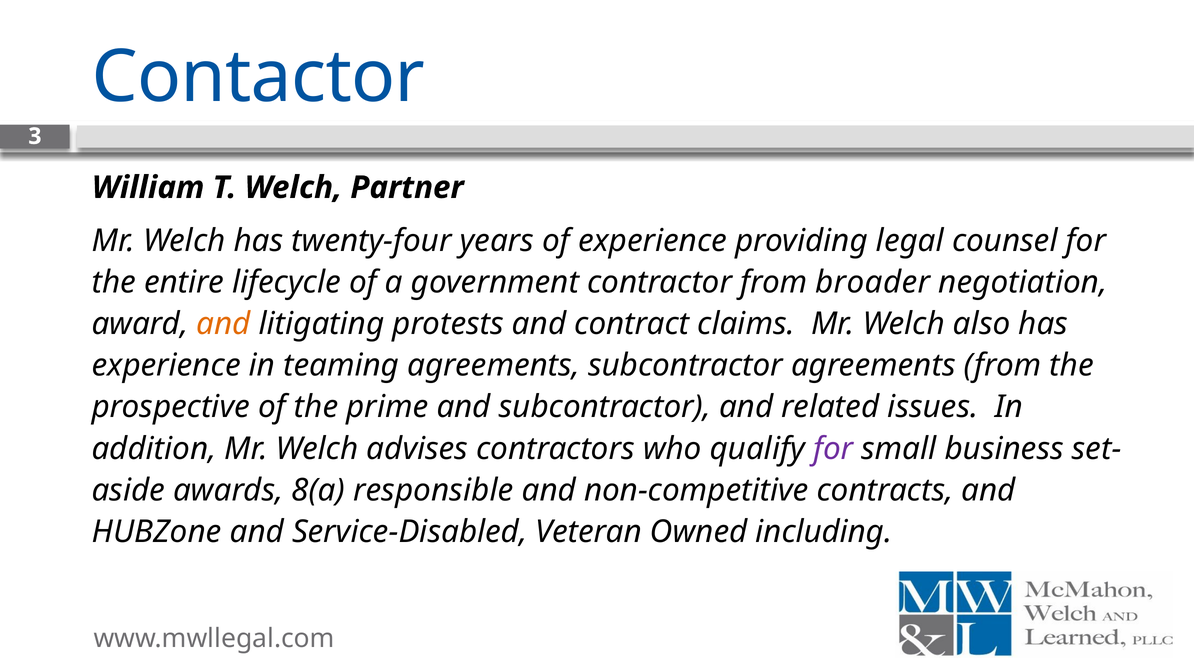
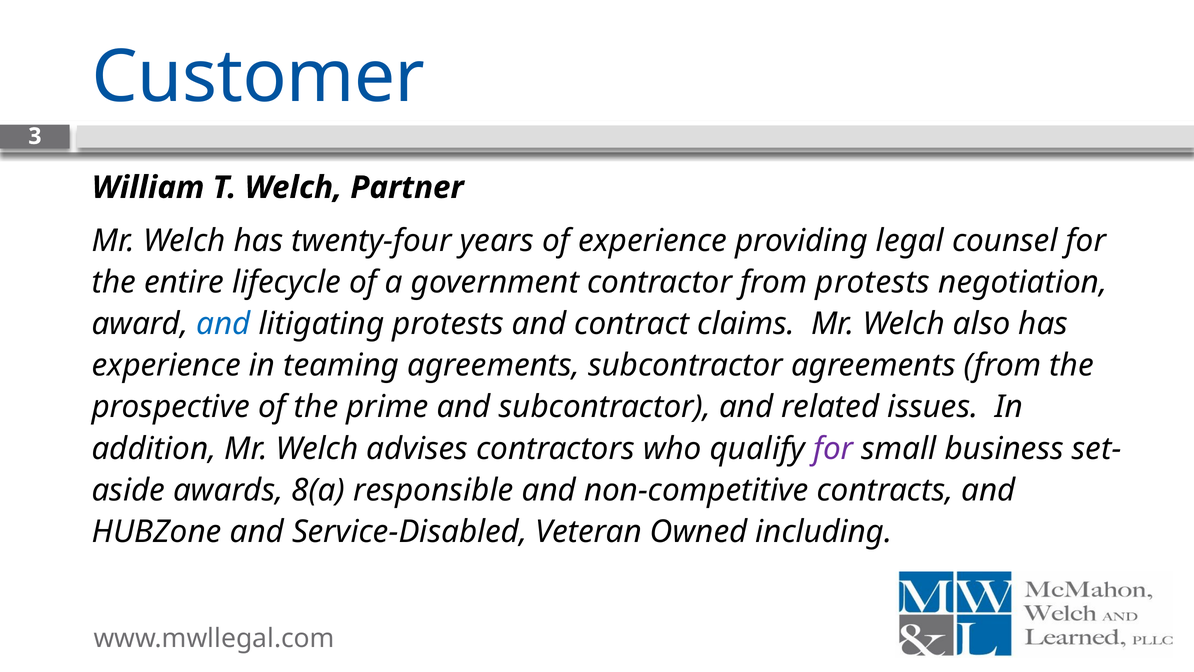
Contactor: Contactor -> Customer
from broader: broader -> protests
and at (223, 324) colour: orange -> blue
